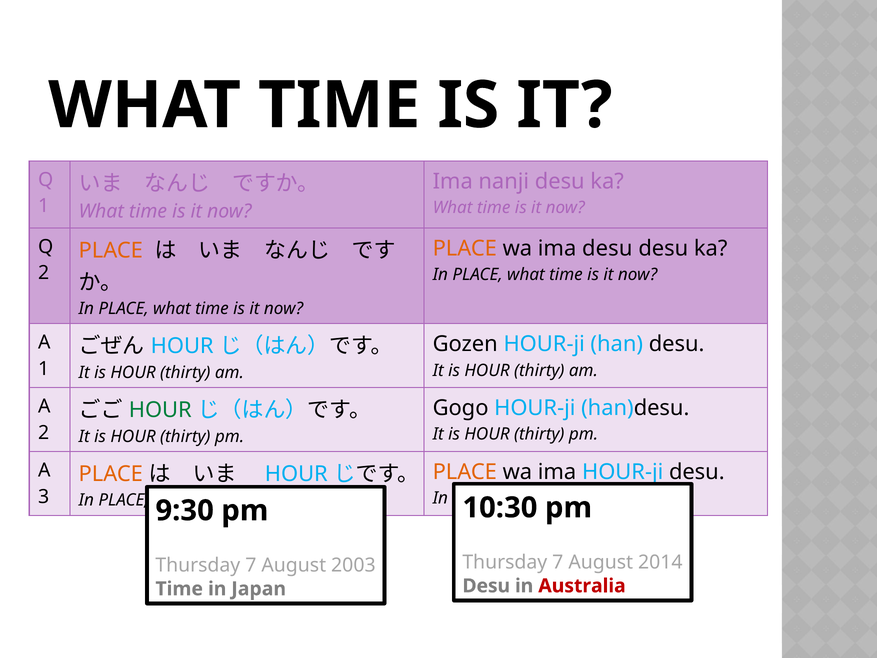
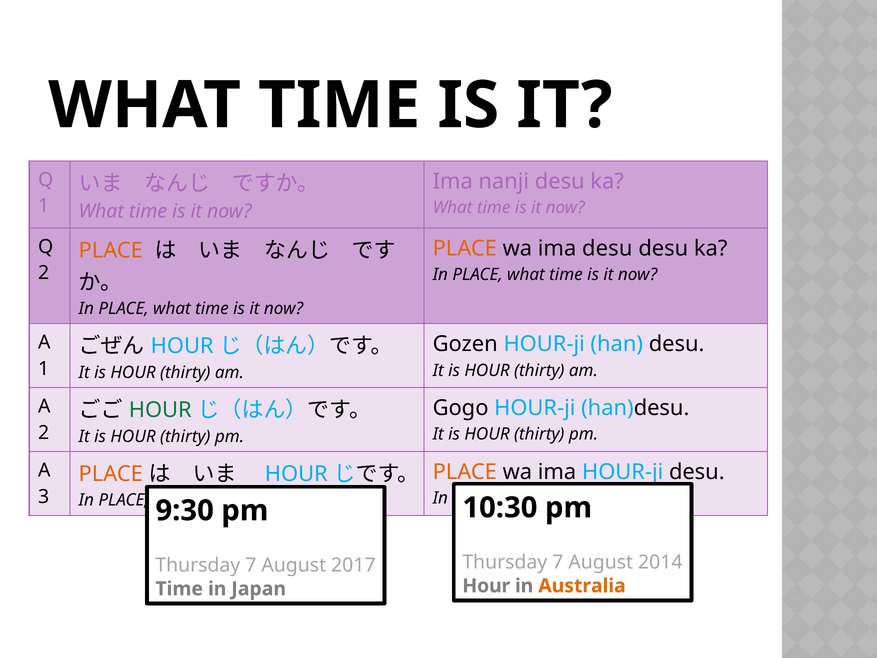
2003: 2003 -> 2017
Desu at (486, 586): Desu -> Hour
Australia colour: red -> orange
